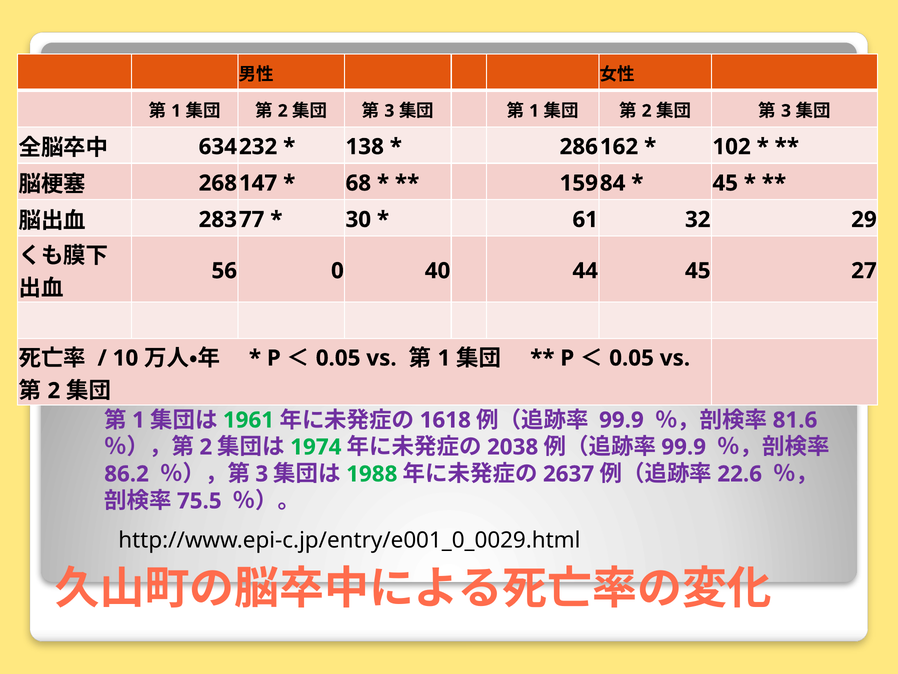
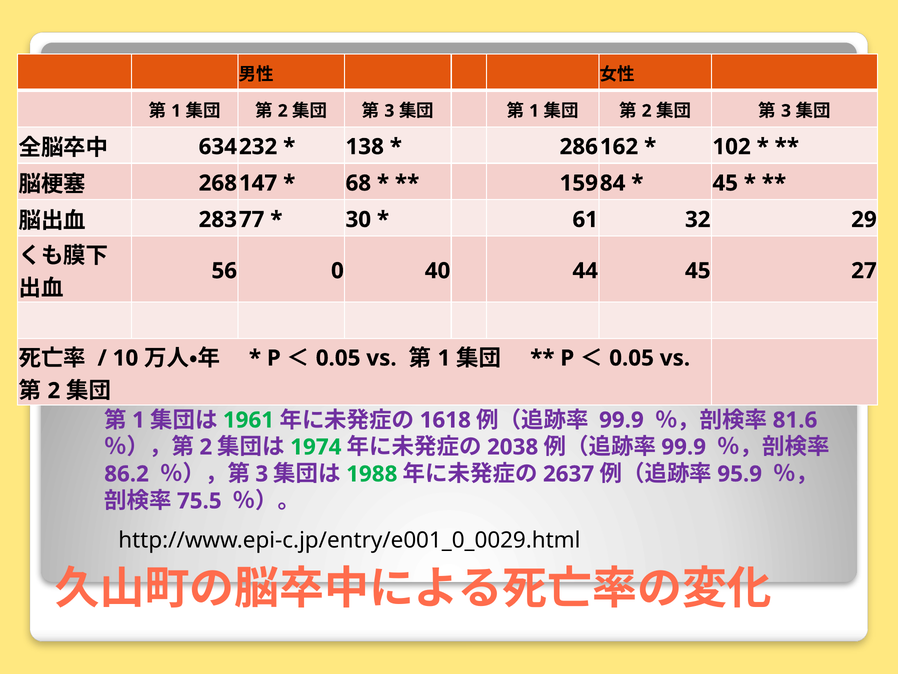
22.6: 22.6 -> 95.9
